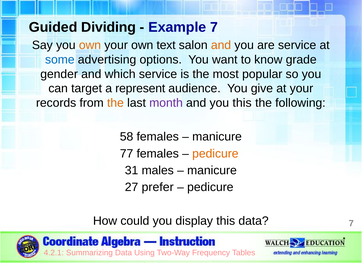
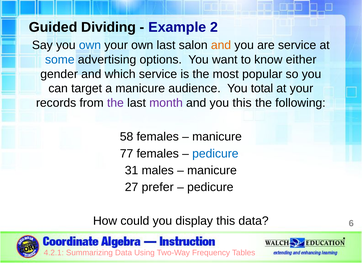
Example 7: 7 -> 2
own at (90, 45) colour: orange -> blue
own text: text -> last
grade: grade -> either
a represent: represent -> manicure
give: give -> total
the at (115, 103) colour: orange -> purple
pedicure at (215, 154) colour: orange -> blue
data 7: 7 -> 6
